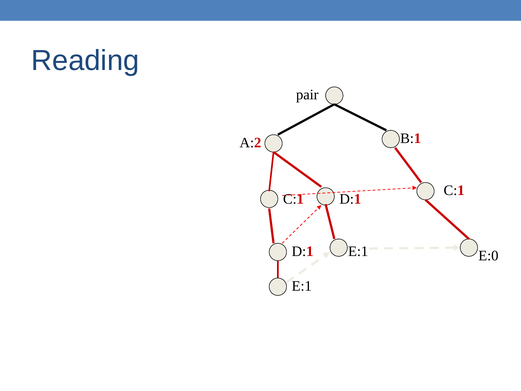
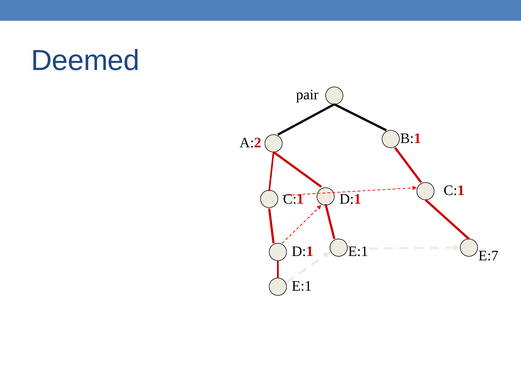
Reading: Reading -> Deemed
E:0: E:0 -> E:7
